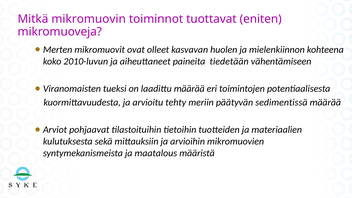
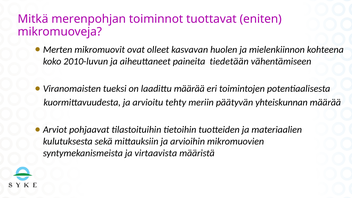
mikromuovin: mikromuovin -> merenpohjan
sedimentissä: sedimentissä -> yhteiskunnan
maatalous: maatalous -> virtaavista
